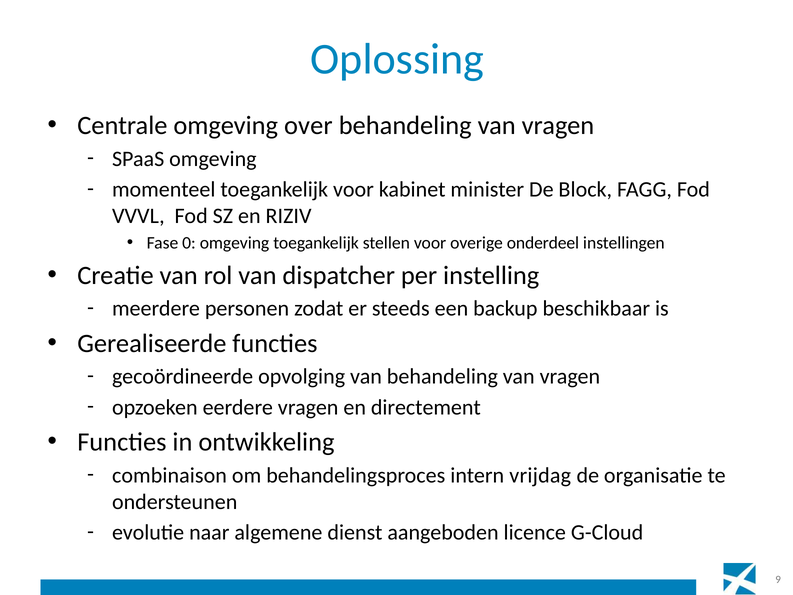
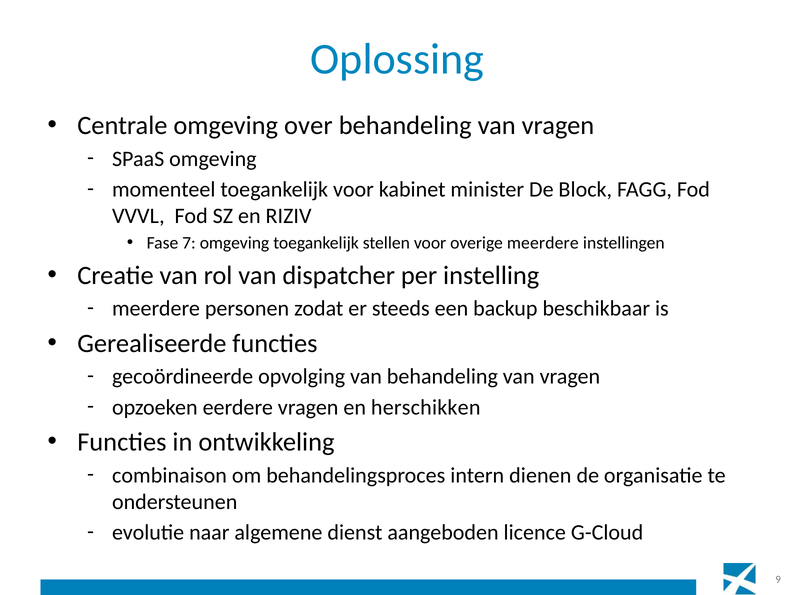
0: 0 -> 7
overige onderdeel: onderdeel -> meerdere
directement: directement -> herschikken
vrijdag: vrijdag -> dienen
